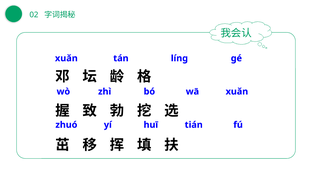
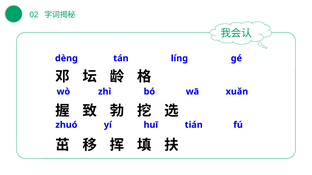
xuǎn at (66, 58): xuǎn -> dèng
